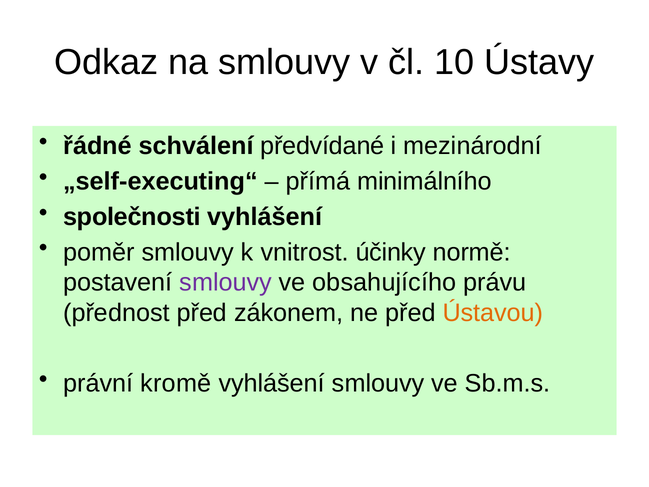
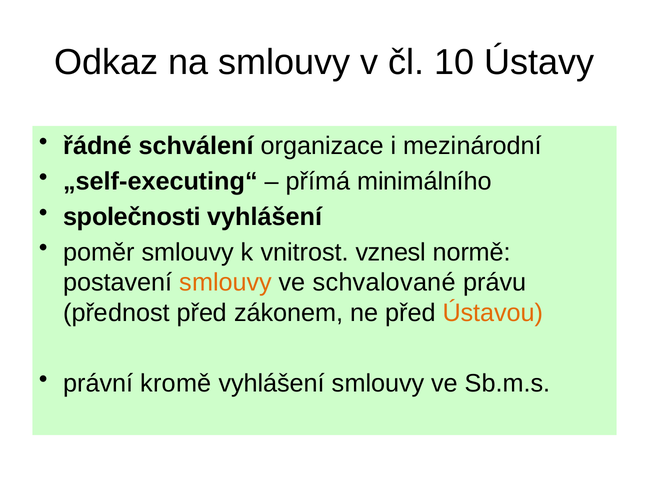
předvídané: předvídané -> organizace
účinky: účinky -> vznesl
smlouvy at (226, 282) colour: purple -> orange
obsahujícího: obsahujícího -> schvalované
